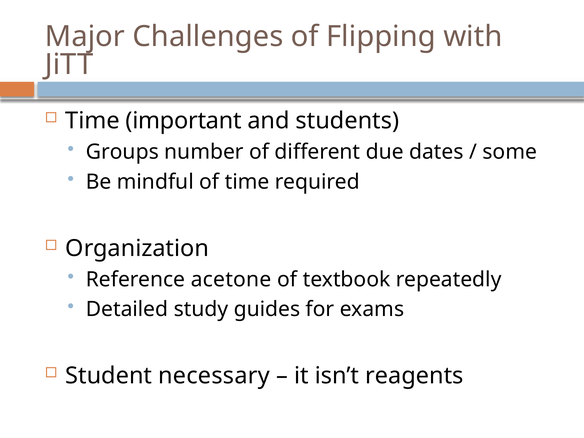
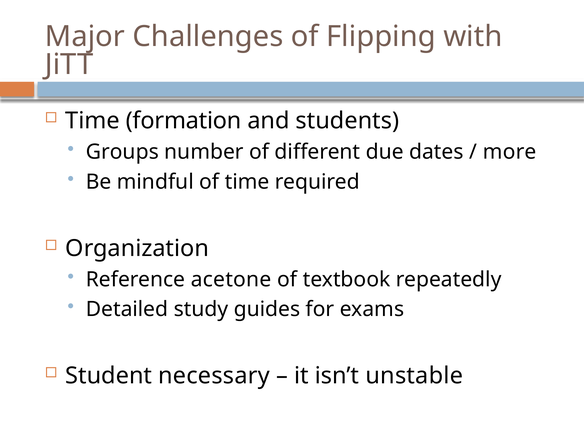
important: important -> formation
some: some -> more
reagents: reagents -> unstable
